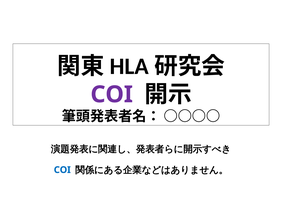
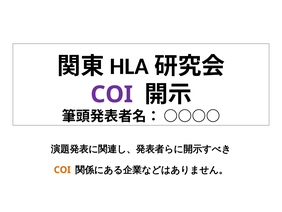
COI at (62, 169) colour: blue -> orange
